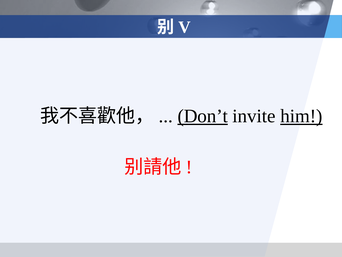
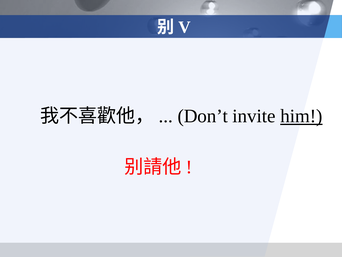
Don’t underline: present -> none
